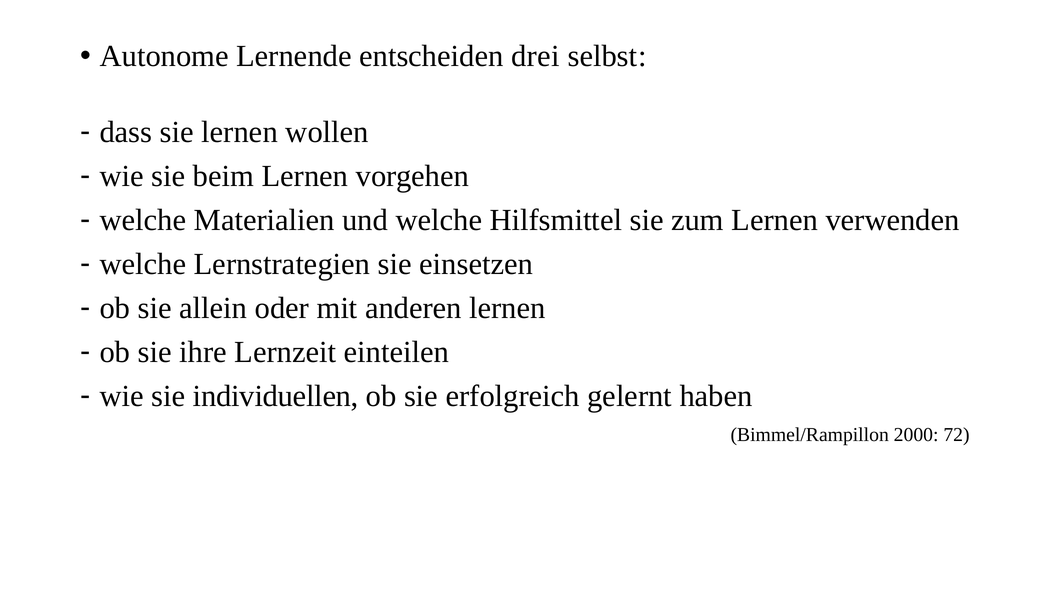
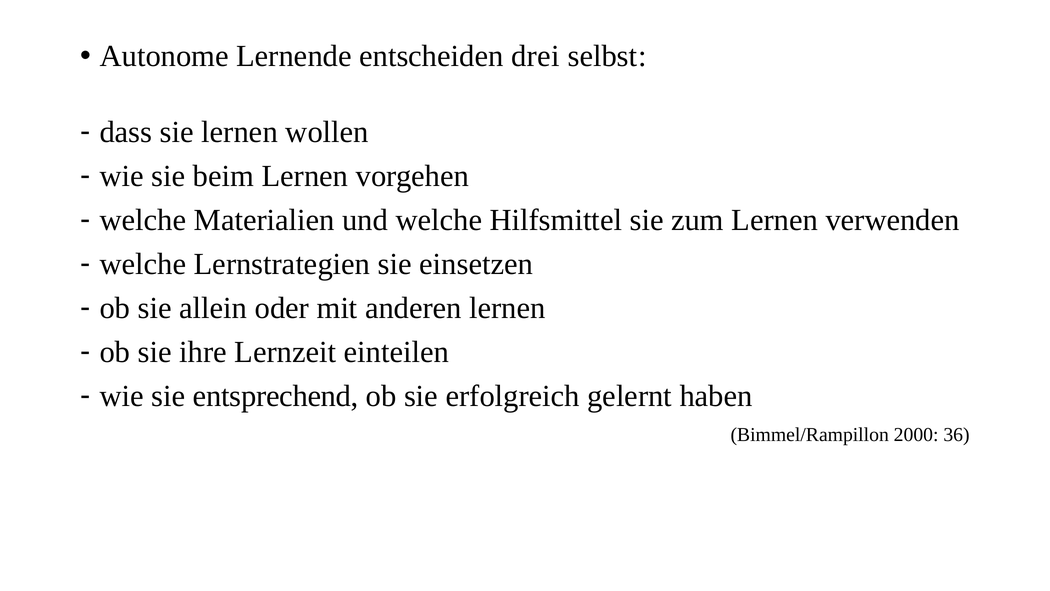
individuellen: individuellen -> entsprechend
72: 72 -> 36
